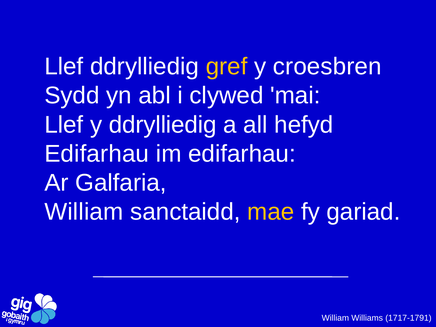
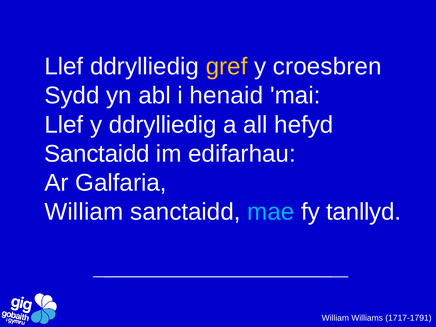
clywed: clywed -> henaid
Edifarhau at (97, 154): Edifarhau -> Sanctaidd
mae colour: yellow -> light blue
gariad: gariad -> tanllyd
